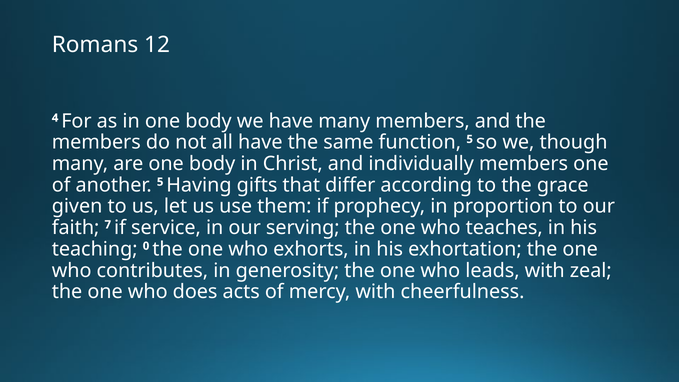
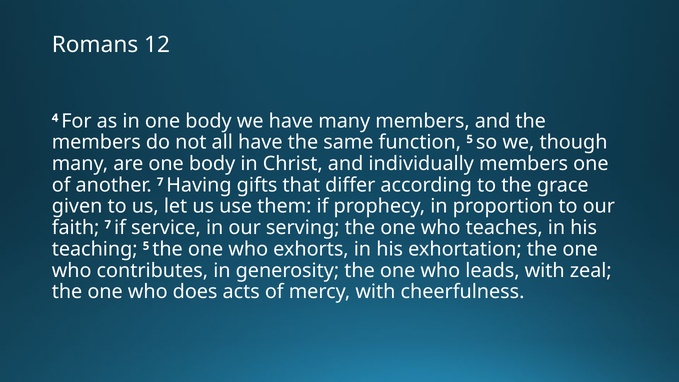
another 5: 5 -> 7
teaching 0: 0 -> 5
